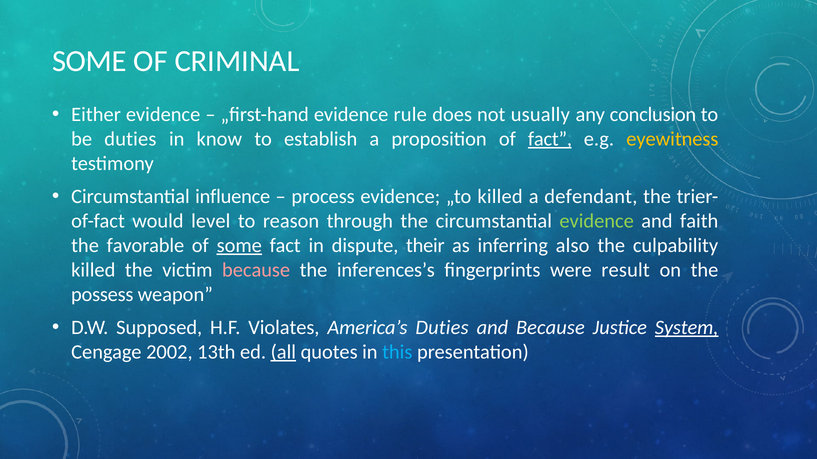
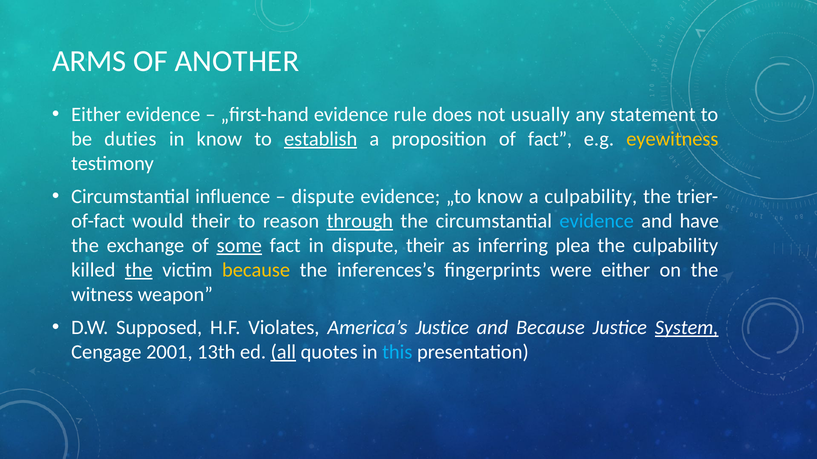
SOME at (89, 61): SOME -> ARMS
CRIMINAL: CRIMINAL -> ANOTHER
conclusion: conclusion -> statement
establish underline: none -> present
fact at (550, 139) underline: present -> none
process at (323, 197): process -> dispute
„to killed: killed -> know
a defendant: defendant -> culpability
would level: level -> their
through underline: none -> present
evidence at (597, 221) colour: light green -> light blue
faith: faith -> have
favorable: favorable -> exchange
also: also -> plea
the at (139, 270) underline: none -> present
because at (256, 270) colour: pink -> yellow
were result: result -> either
possess: possess -> witness
America’s Duties: Duties -> Justice
2002: 2002 -> 2001
